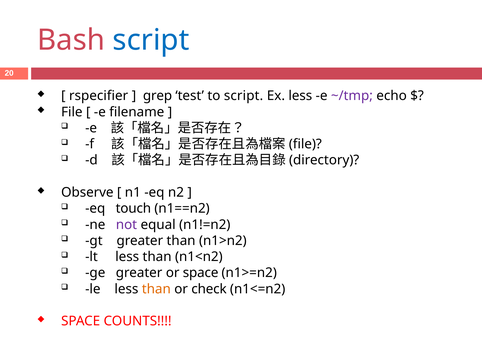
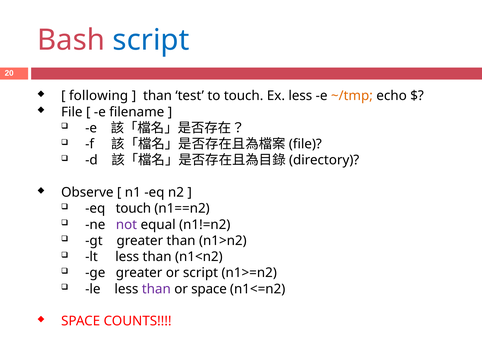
rspecifier: rspecifier -> following
grep at (158, 96): grep -> than
to script: script -> touch
~/tmp colour: purple -> orange
or space: space -> script
than at (156, 289) colour: orange -> purple
or check: check -> space
